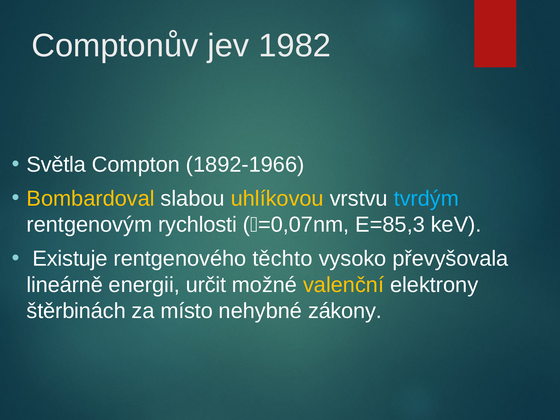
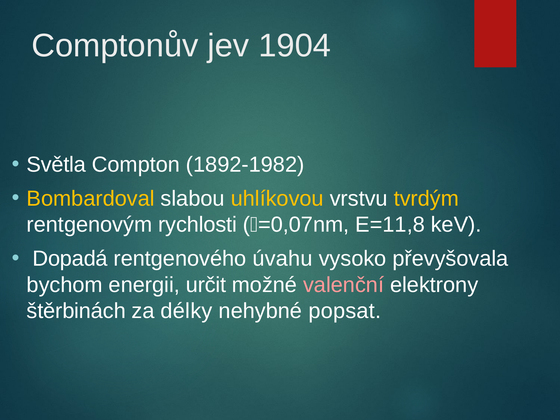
1982: 1982 -> 1904
1892-1966: 1892-1966 -> 1892-1982
tvrdým colour: light blue -> yellow
E=85,3: E=85,3 -> E=11,8
Existuje: Existuje -> Dopadá
těchto: těchto -> úvahu
lineárně: lineárně -> bychom
valenční colour: yellow -> pink
místo: místo -> délky
zákony: zákony -> popsat
